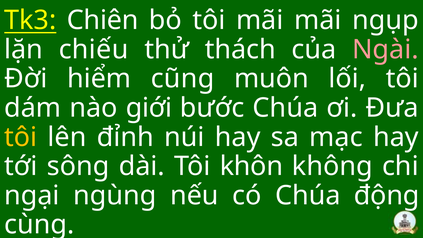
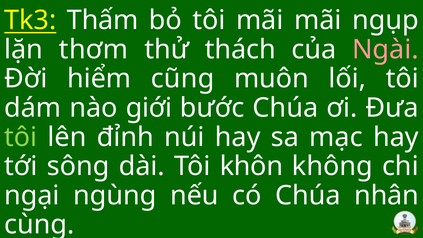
Chiên: Chiên -> Thấm
chiếu: chiếu -> thơm
tôi at (21, 137) colour: yellow -> light green
động: động -> nhân
